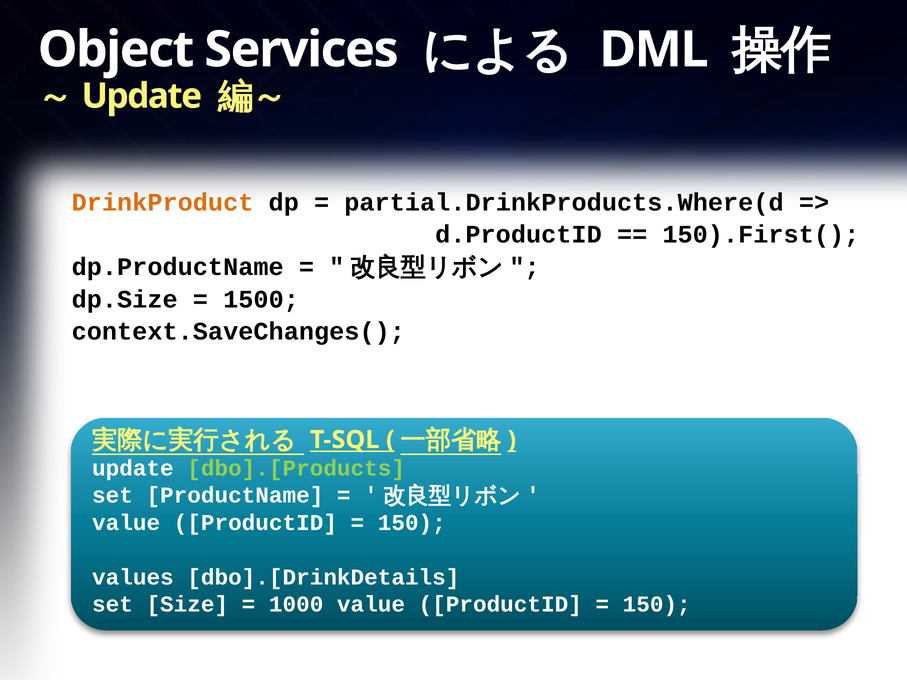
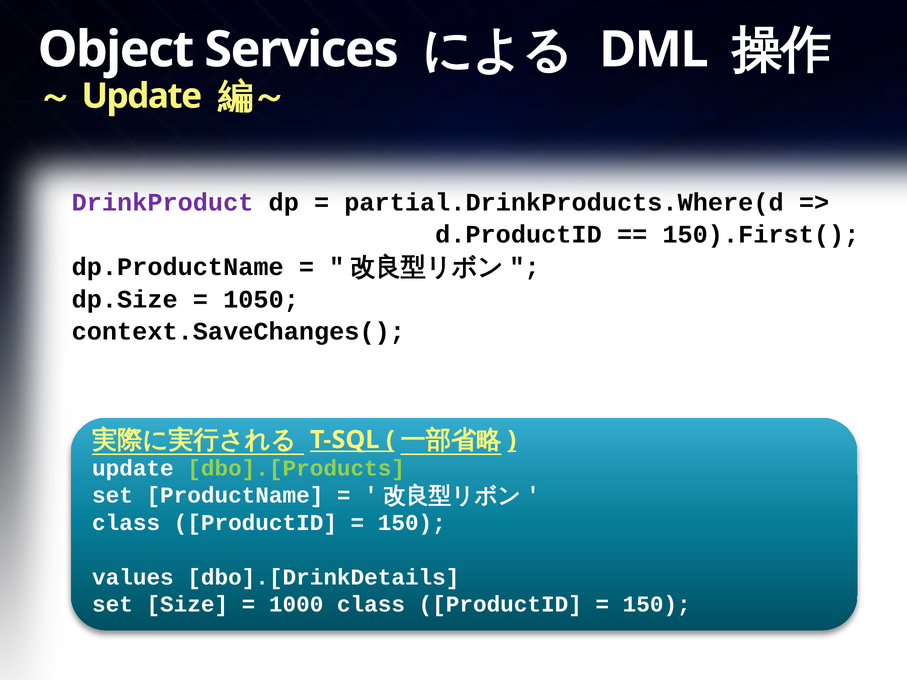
DrinkProduct colour: orange -> purple
1500: 1500 -> 1050
value at (126, 523): value -> class
1000 value: value -> class
